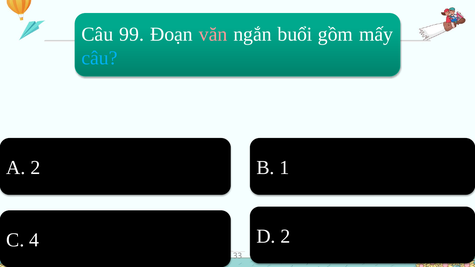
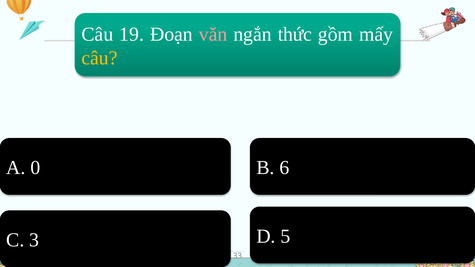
99: 99 -> 19
buổi: buổi -> thức
câu at (100, 58) colour: light blue -> yellow
A 2: 2 -> 0
1: 1 -> 6
D 2: 2 -> 5
4: 4 -> 3
